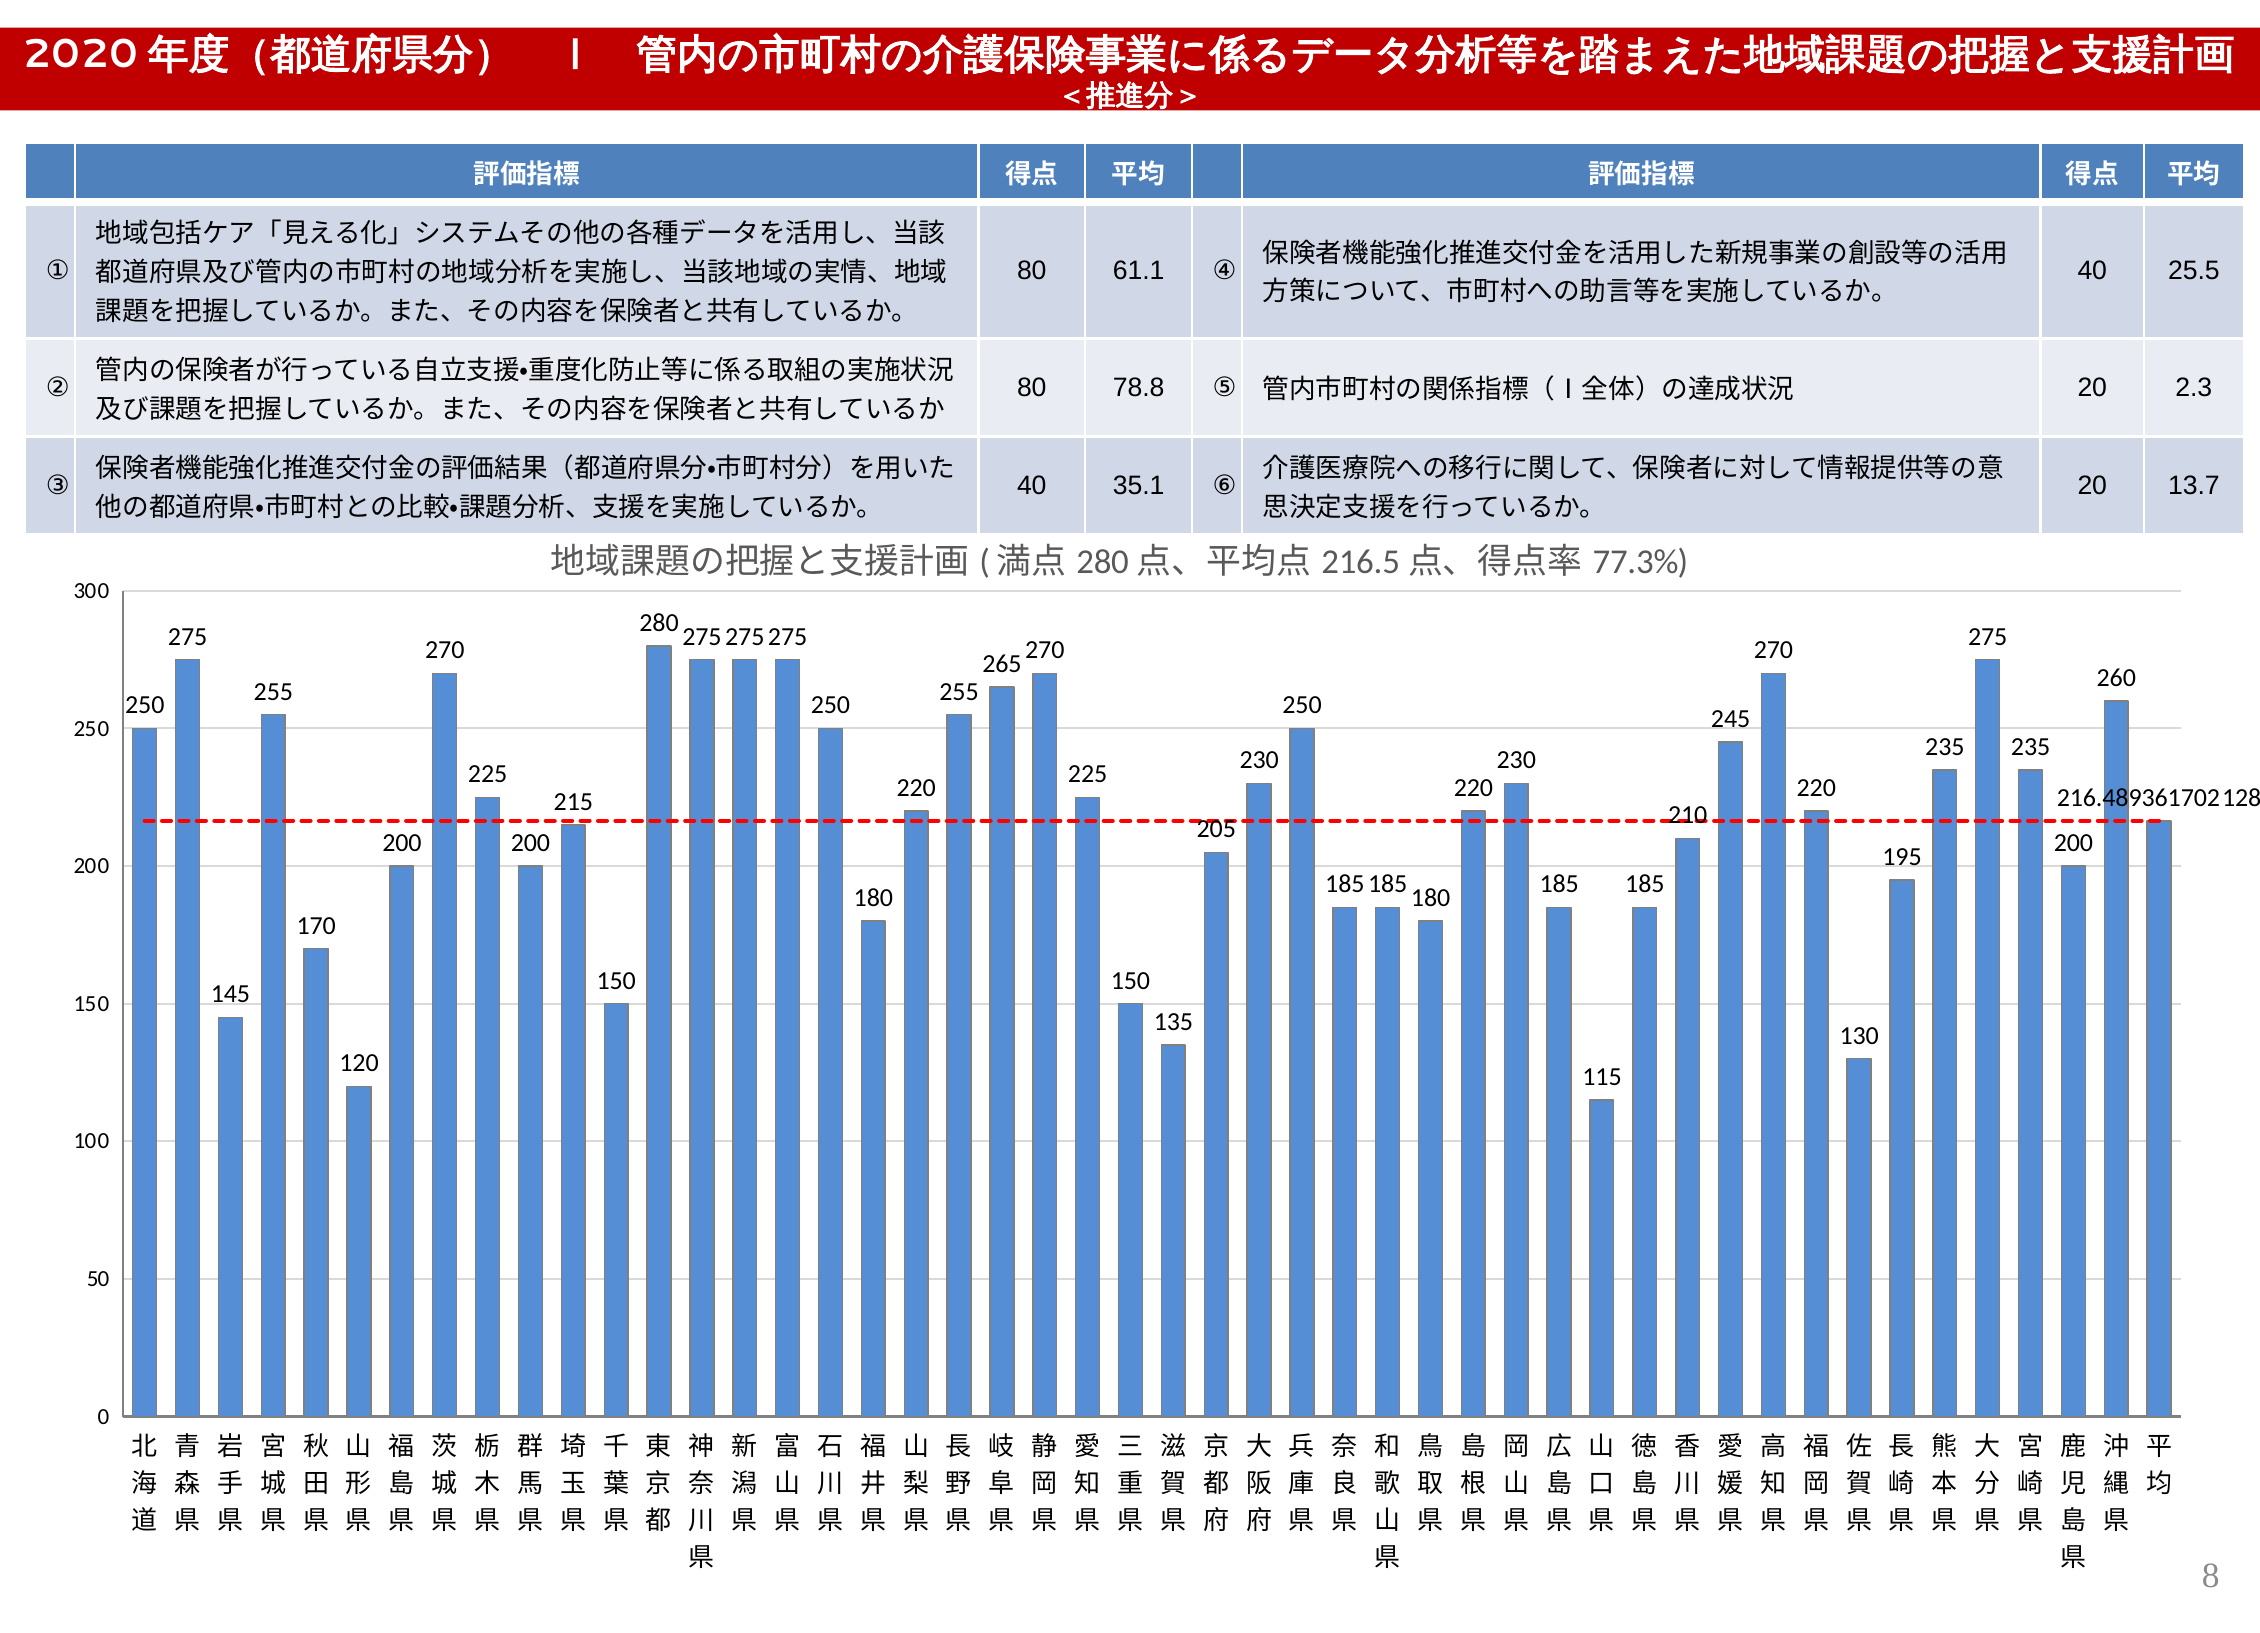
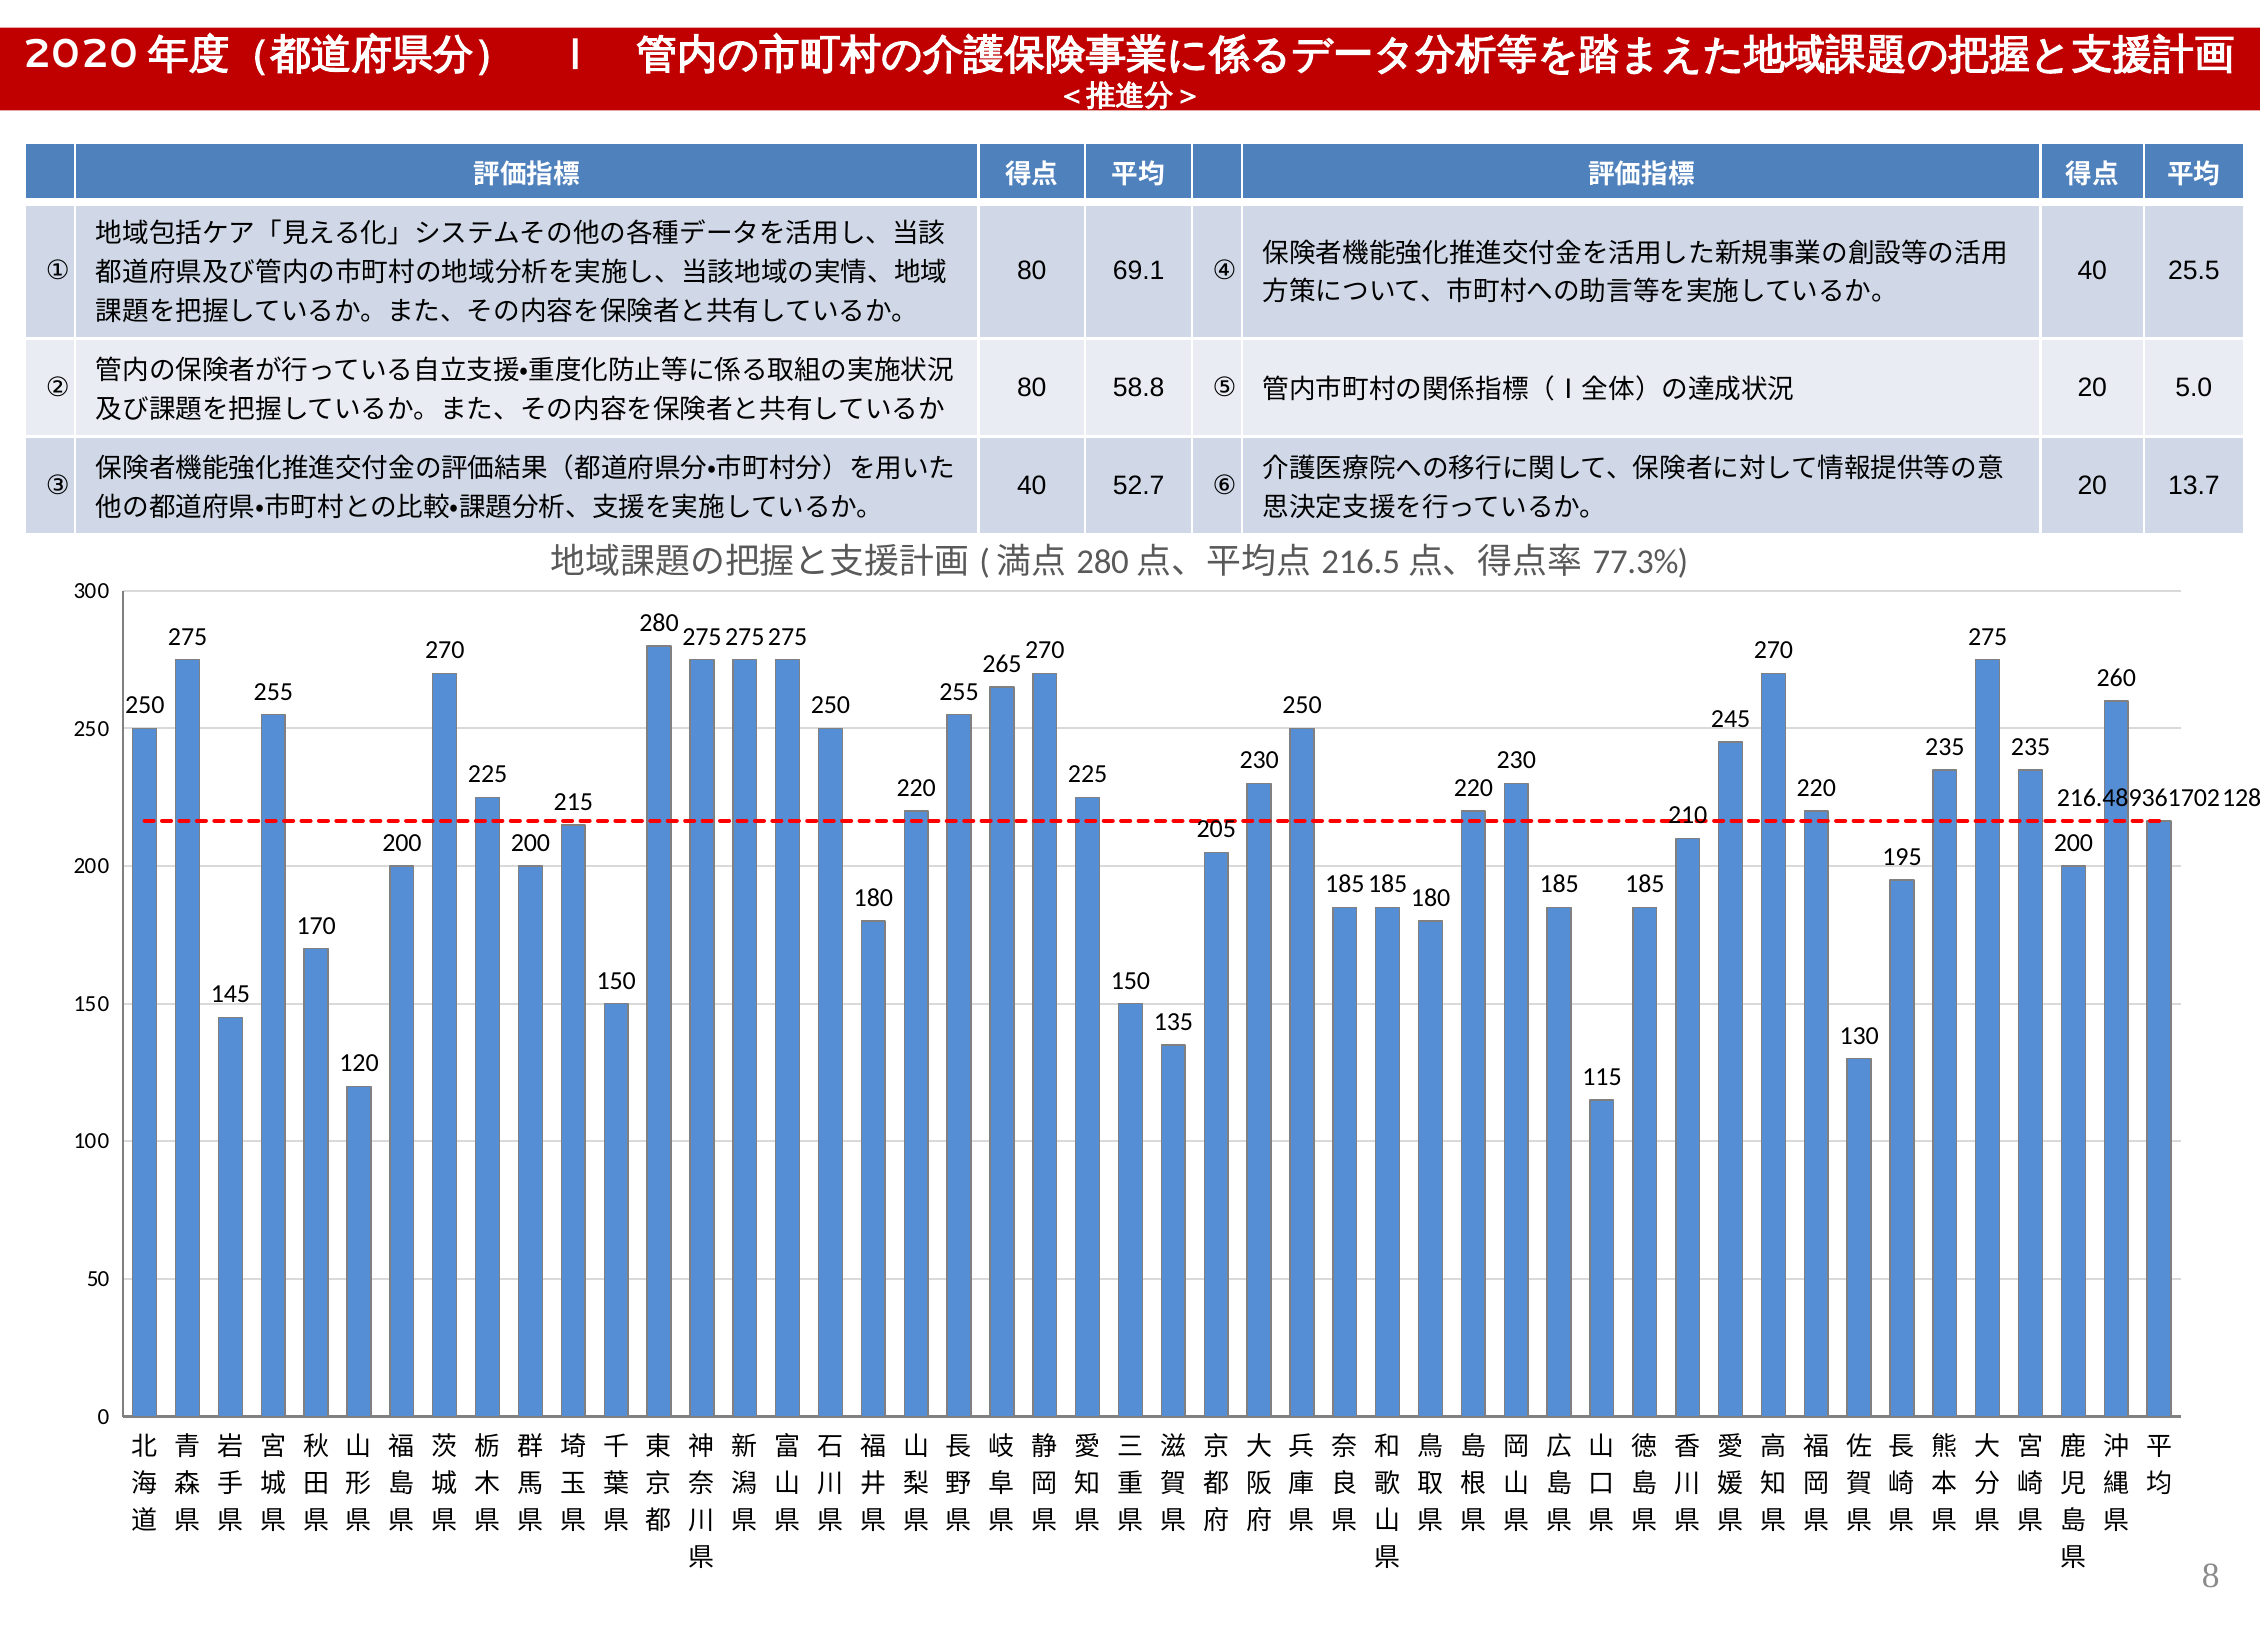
61.1: 61.1 -> 69.1
78.8: 78.8 -> 58.8
2.3: 2.3 -> 5.0
35.1: 35.1 -> 52.7
